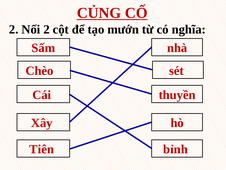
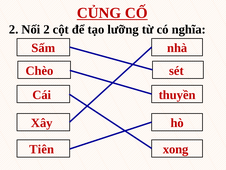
mướn: mướn -> lưỡng
bỉnh: bỉnh -> xong
